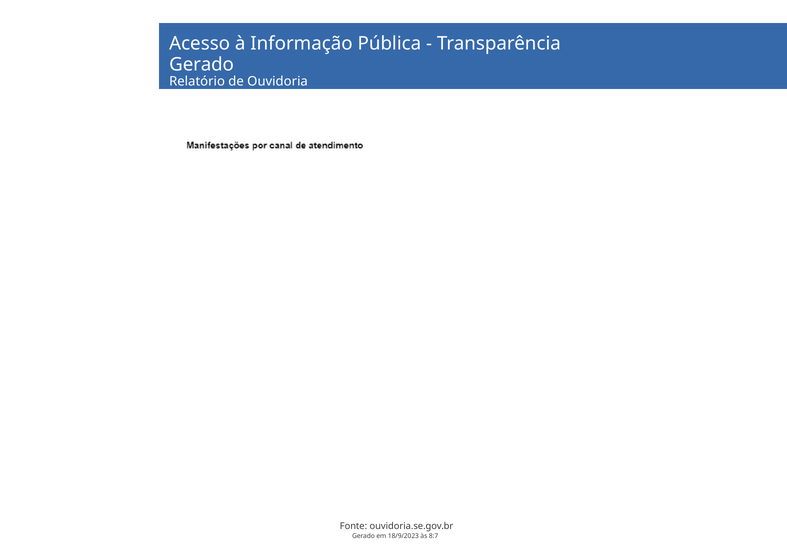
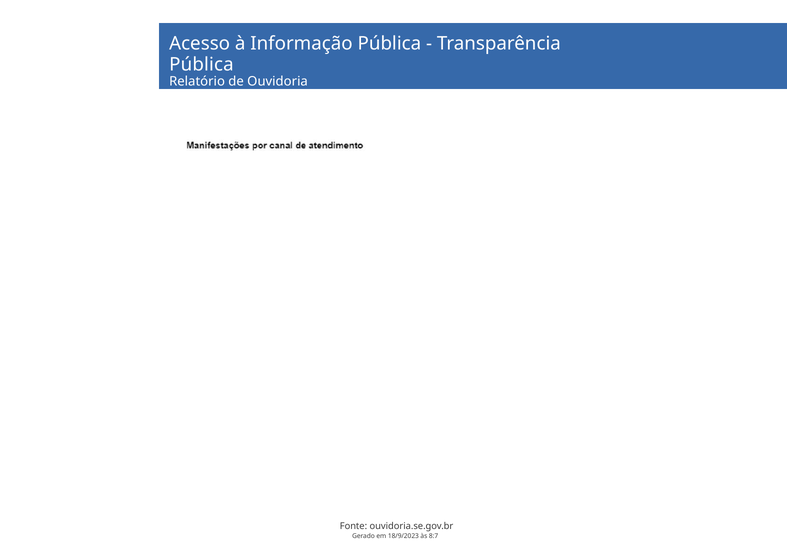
Gerado at (202, 64): Gerado -> Pública
